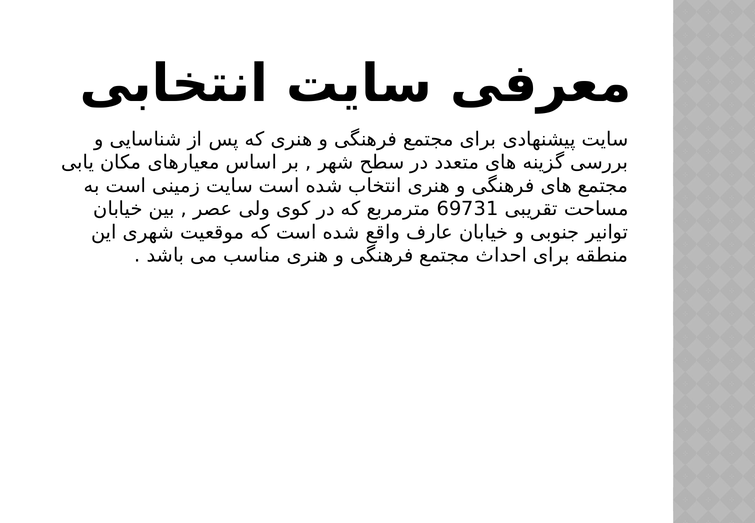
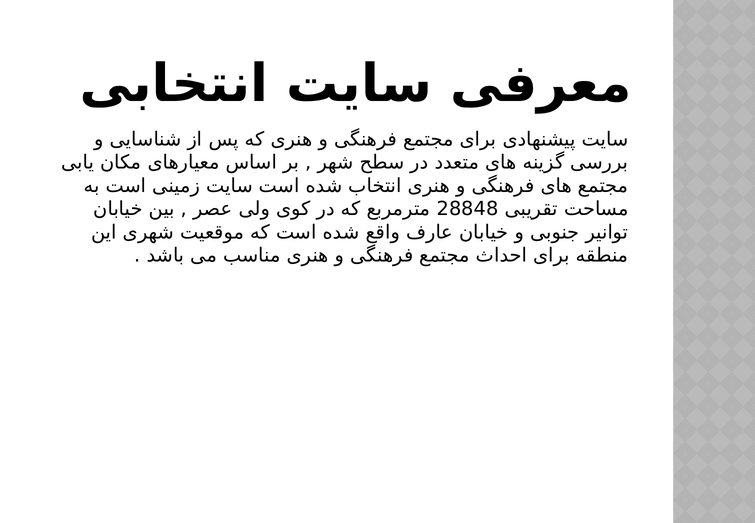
69731: 69731 -> 28848
